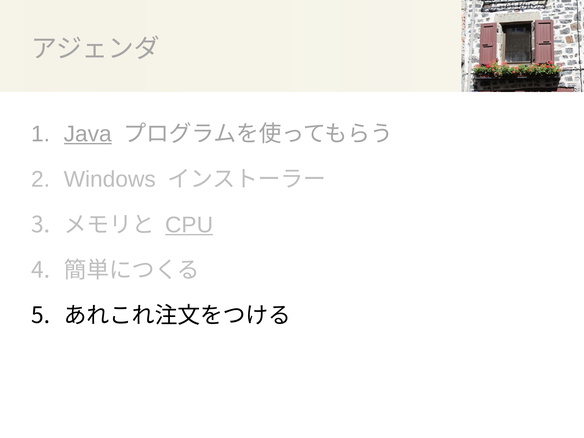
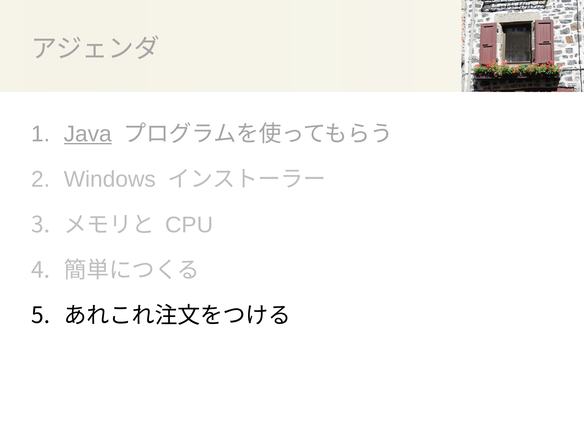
CPU underline: present -> none
